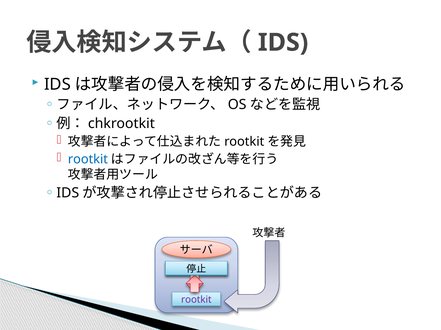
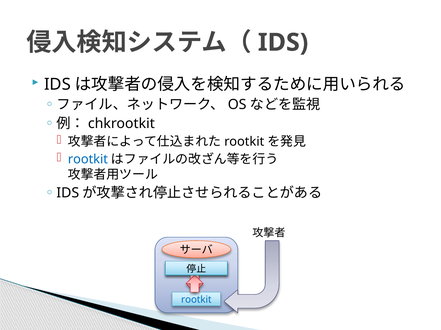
rootkit at (196, 300) colour: purple -> blue
